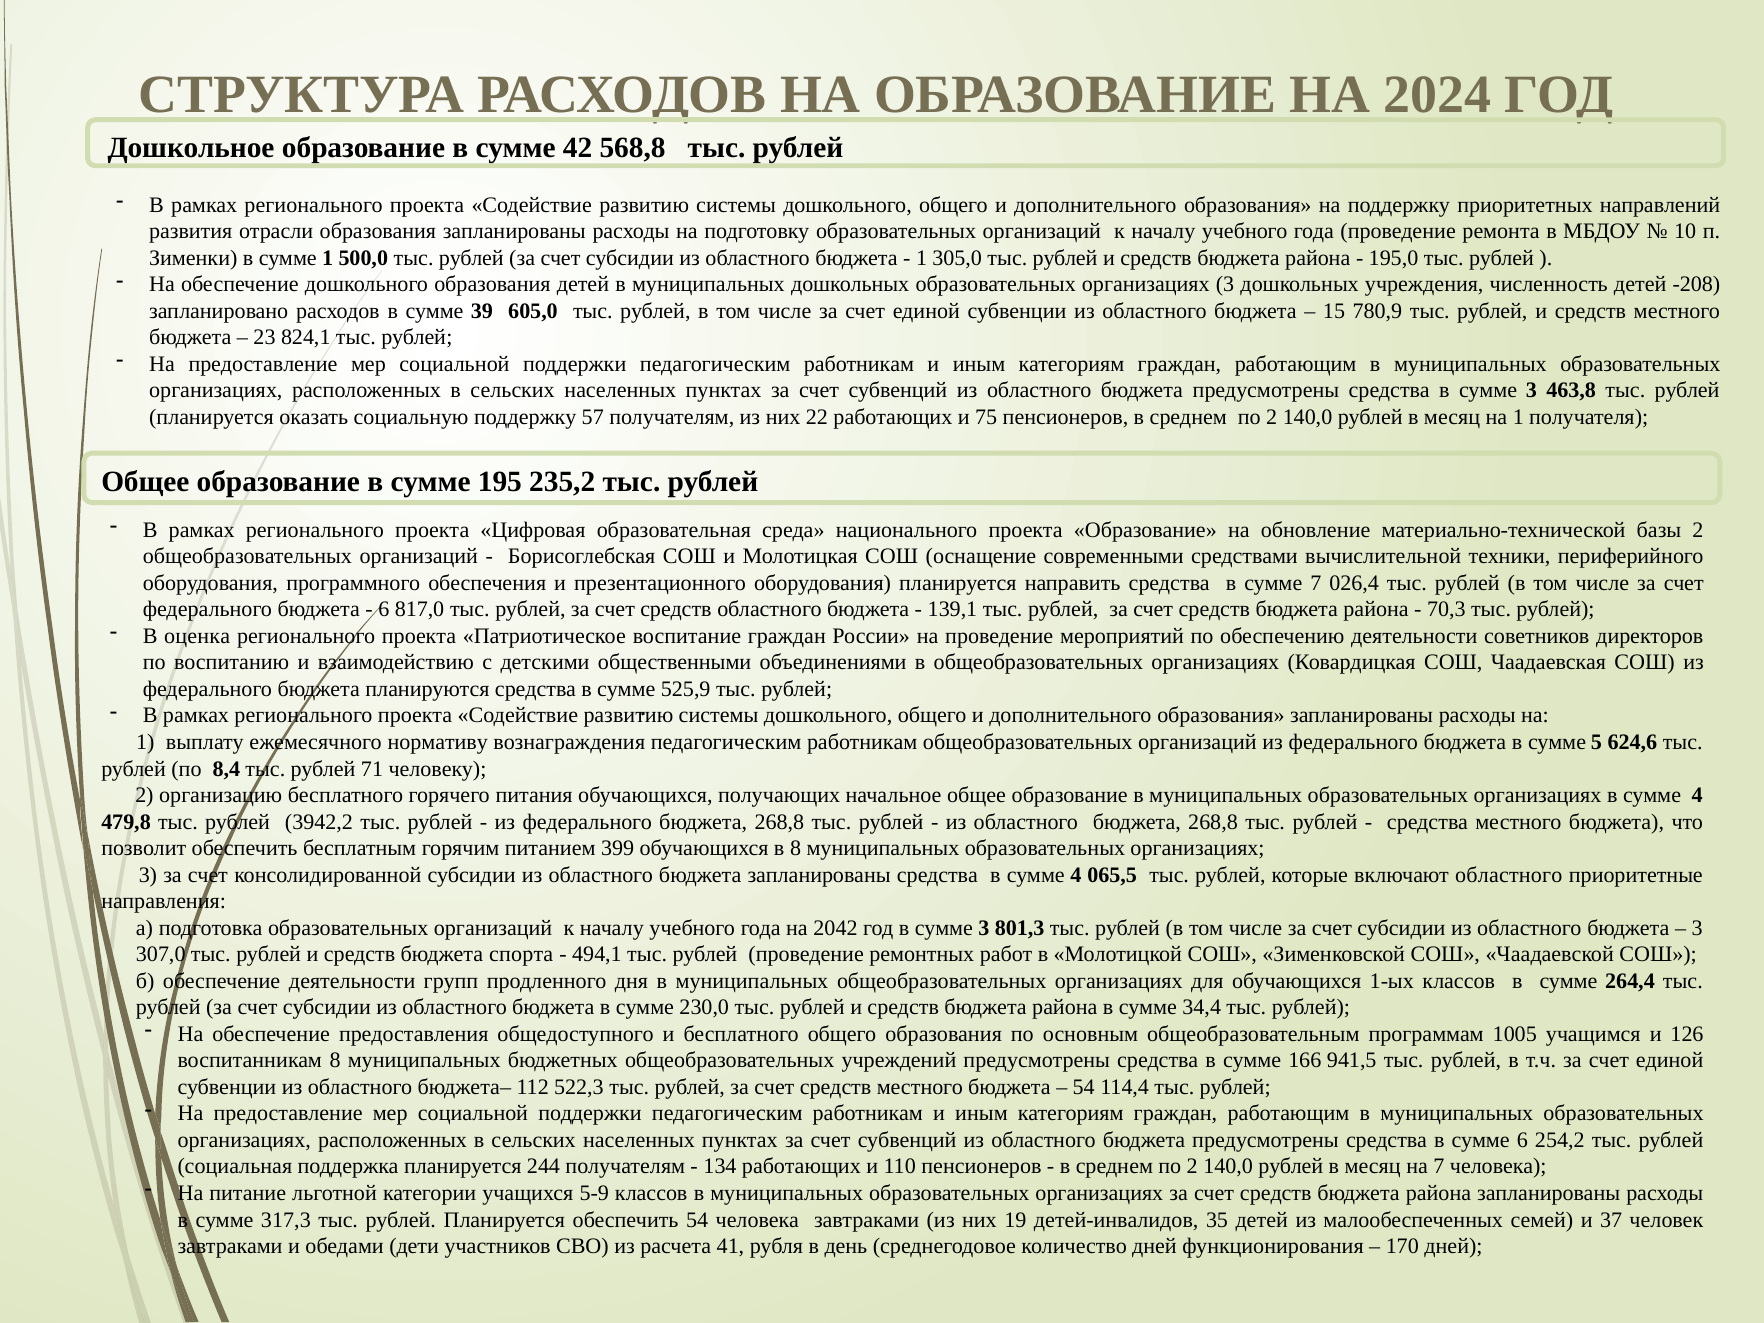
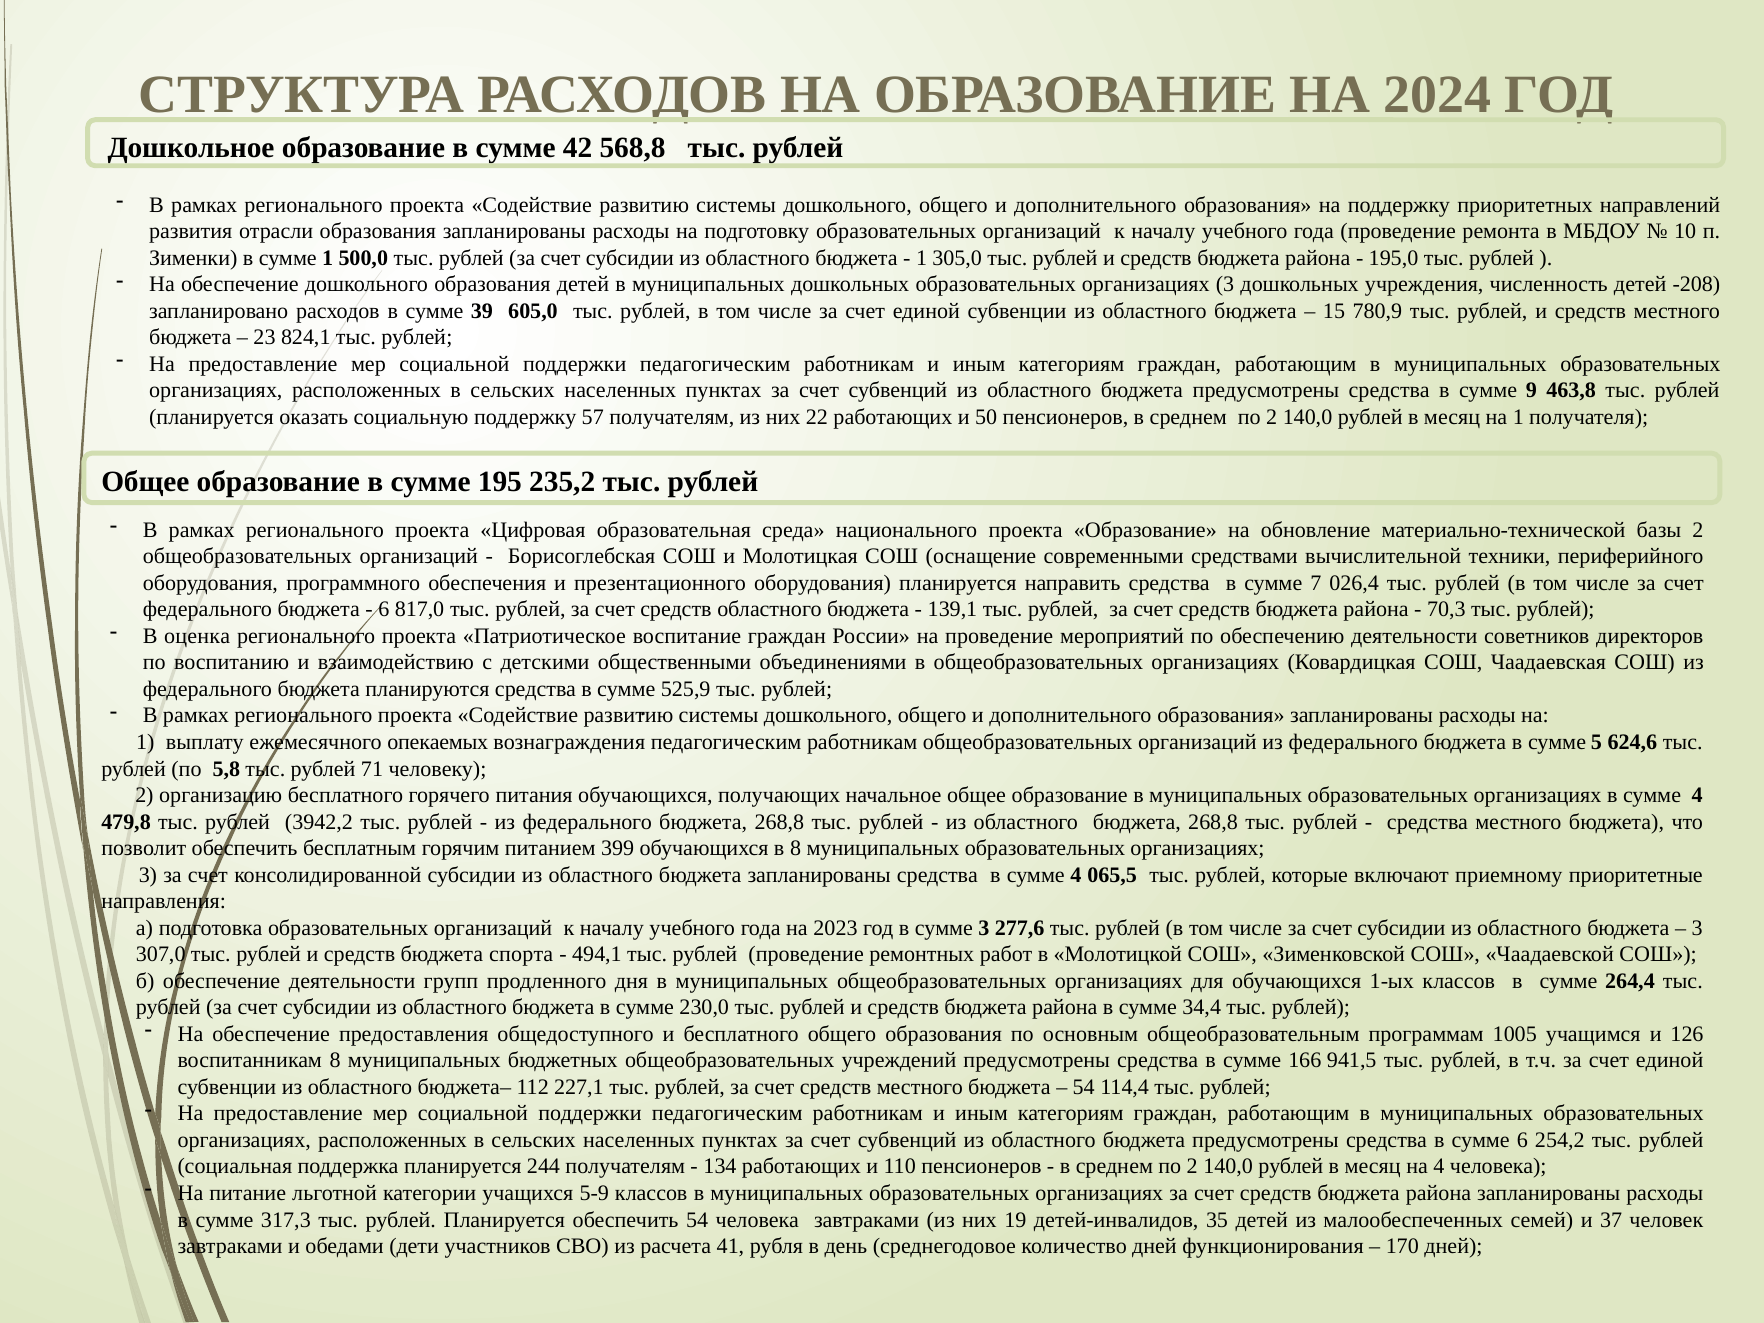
средства в сумме 3: 3 -> 9
75: 75 -> 50
нормативу: нормативу -> опекаемых
8,4: 8,4 -> 5,8
включают областного: областного -> приемному
2042: 2042 -> 2023
801,3: 801,3 -> 277,6
522,3: 522,3 -> 227,1
на 7: 7 -> 4
